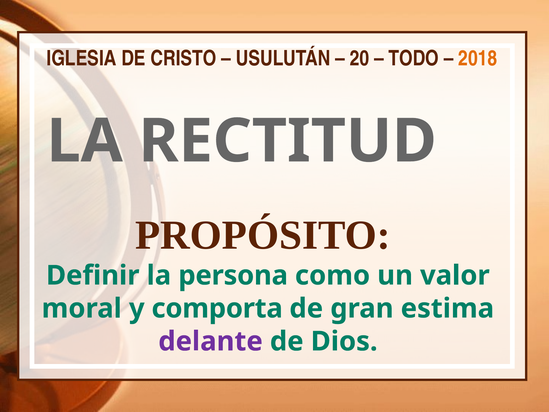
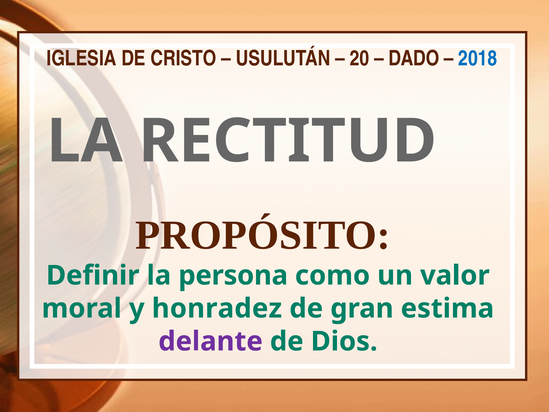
TODO: TODO -> DADO
2018 colour: orange -> blue
comporta: comporta -> honradez
